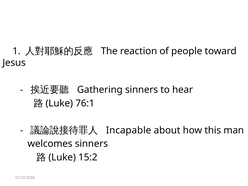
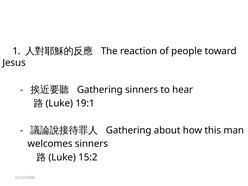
76:1: 76:1 -> 19:1
Incapable at (129, 130): Incapable -> Gathering
